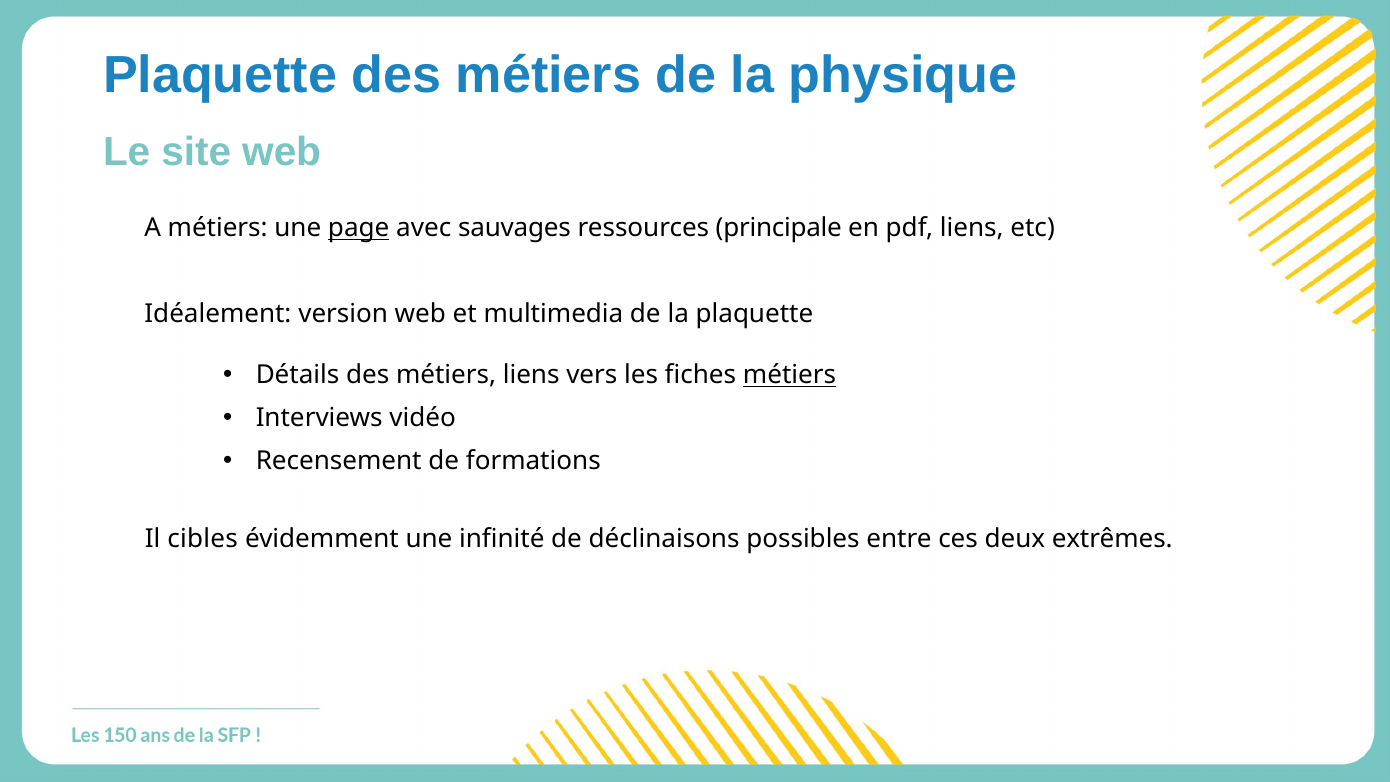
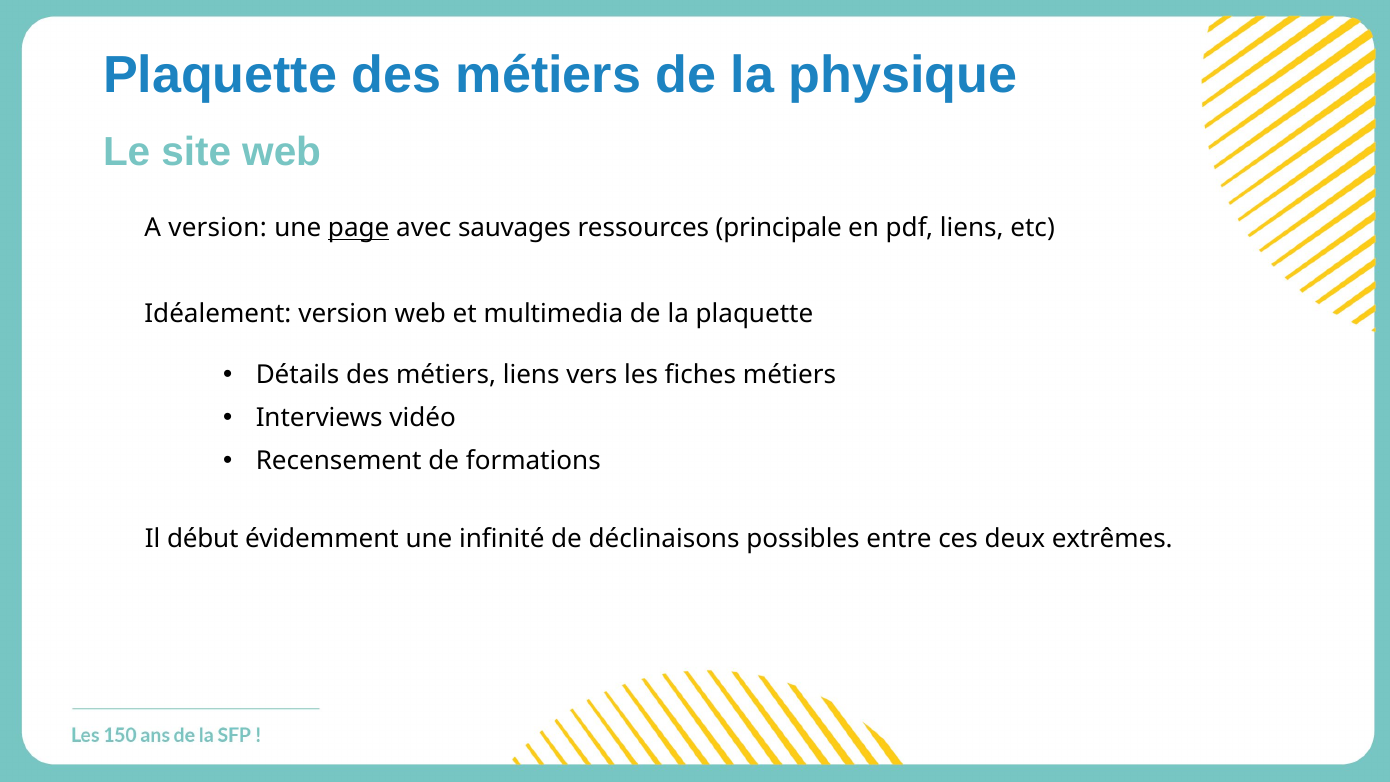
A métiers: métiers -> version
métiers at (790, 375) underline: present -> none
cibles: cibles -> début
